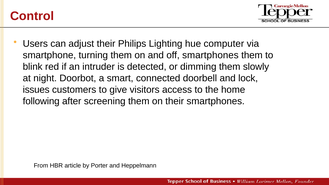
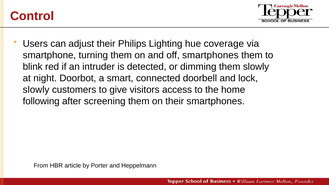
computer: computer -> coverage
issues at (36, 90): issues -> slowly
